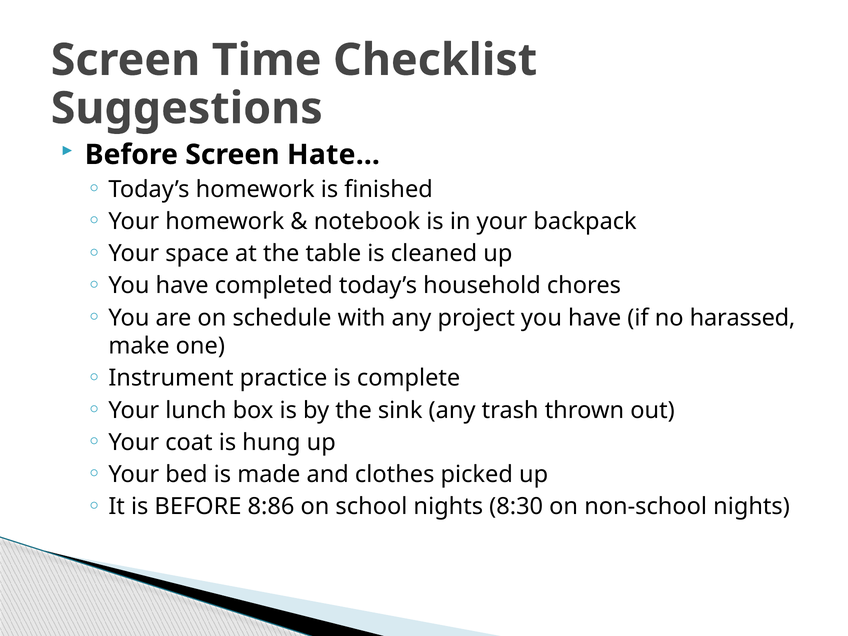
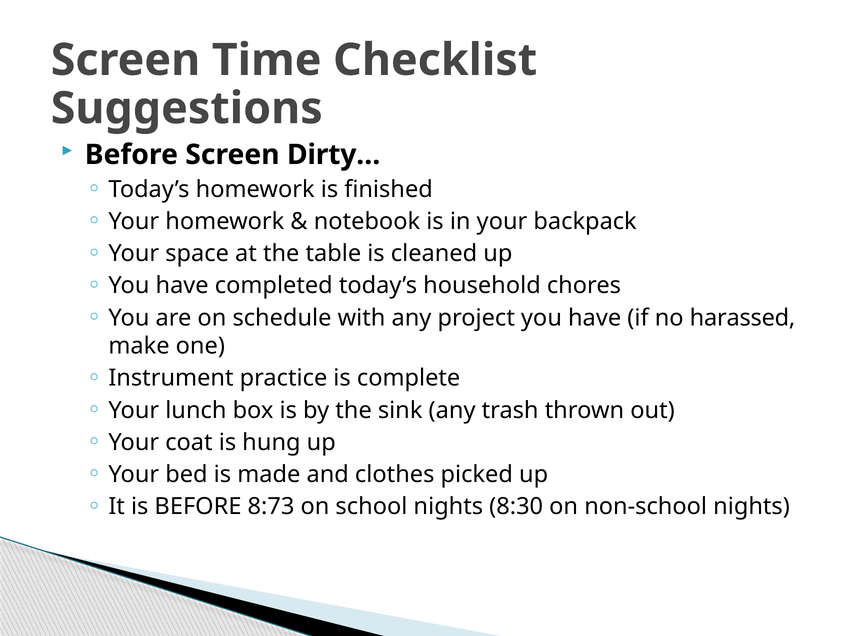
Hate…: Hate… -> Dirty…
8:86: 8:86 -> 8:73
